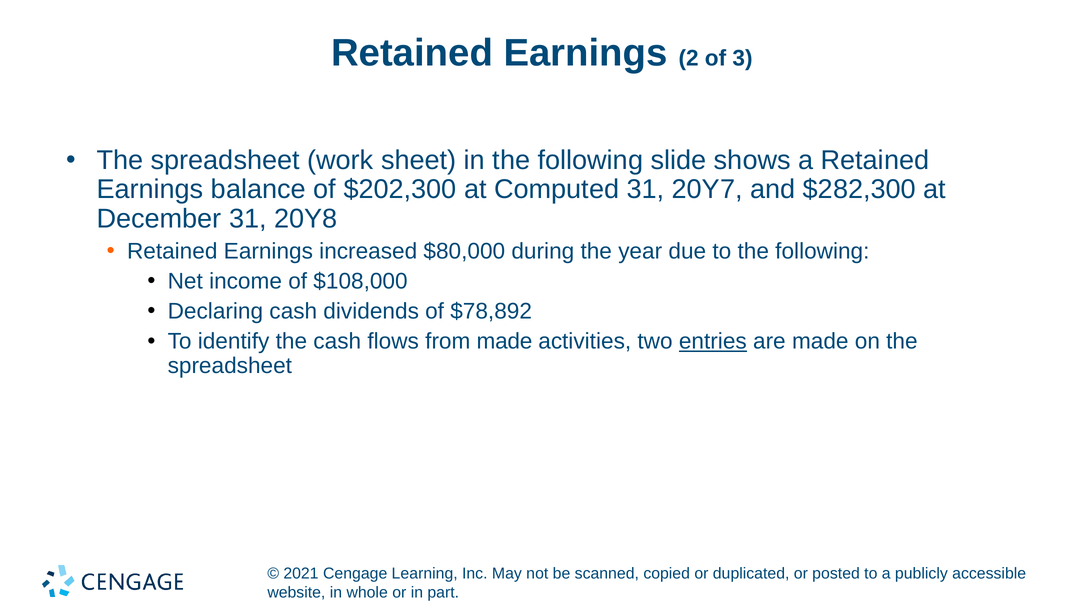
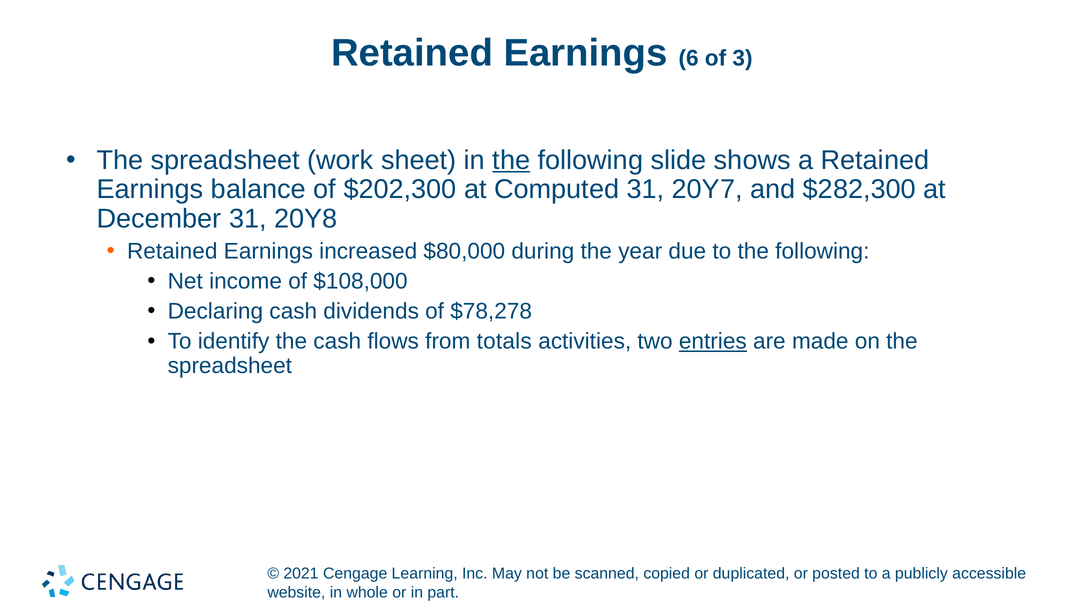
2: 2 -> 6
the at (511, 160) underline: none -> present
$78,892: $78,892 -> $78,278
from made: made -> totals
